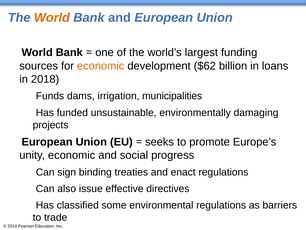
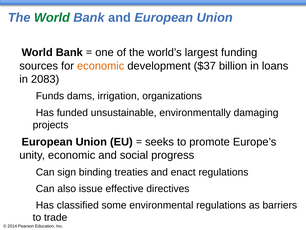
World at (52, 18) colour: orange -> green
$62: $62 -> $37
2018: 2018 -> 2083
municipalities: municipalities -> organizations
